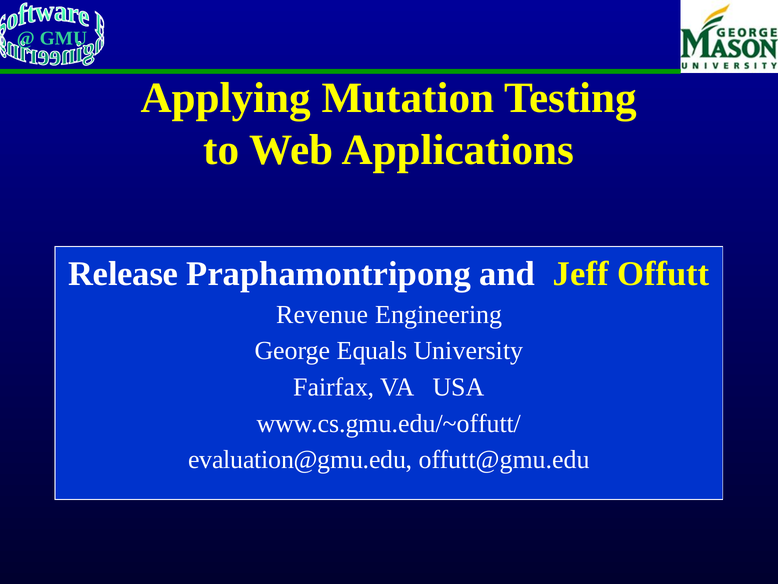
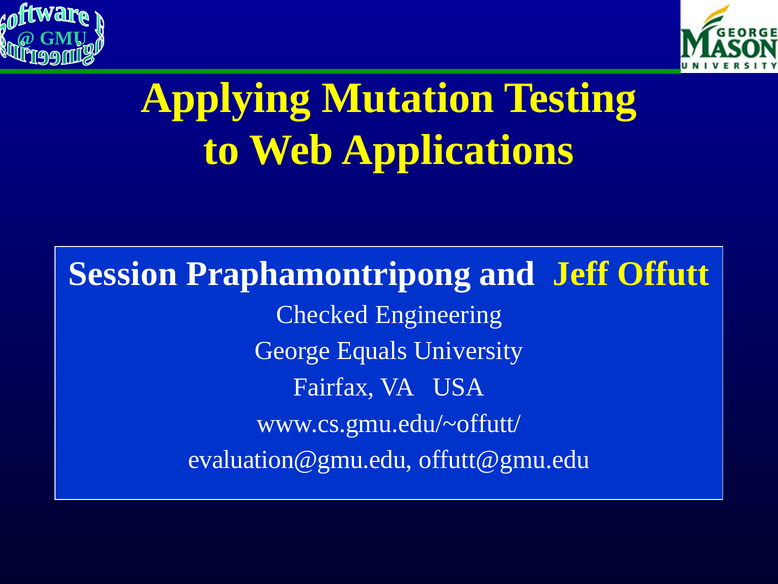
Release: Release -> Session
Revenue: Revenue -> Checked
